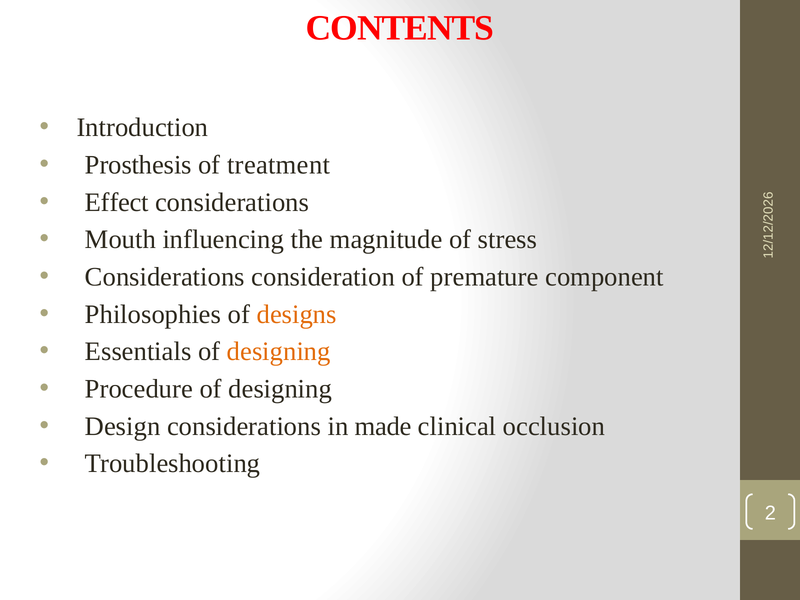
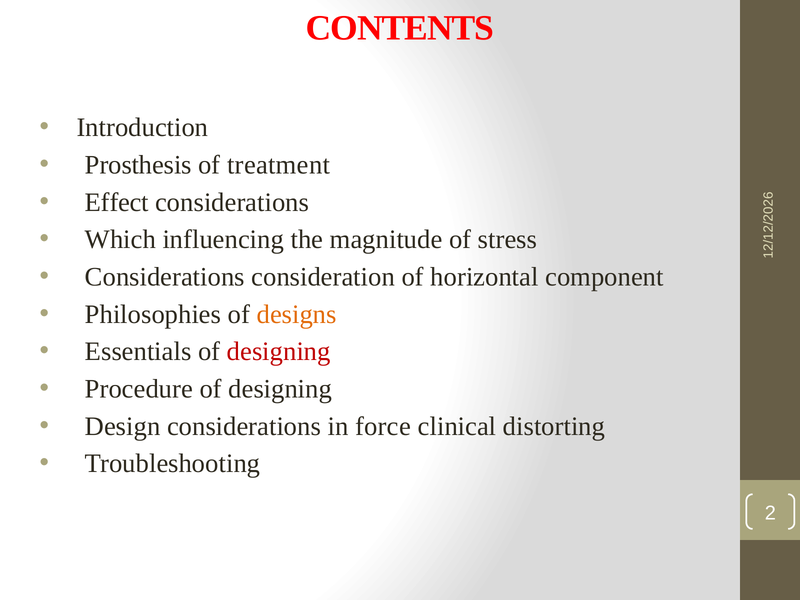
Mouth: Mouth -> Which
premature: premature -> horizontal
designing at (279, 352) colour: orange -> red
made: made -> force
occlusion: occlusion -> distorting
